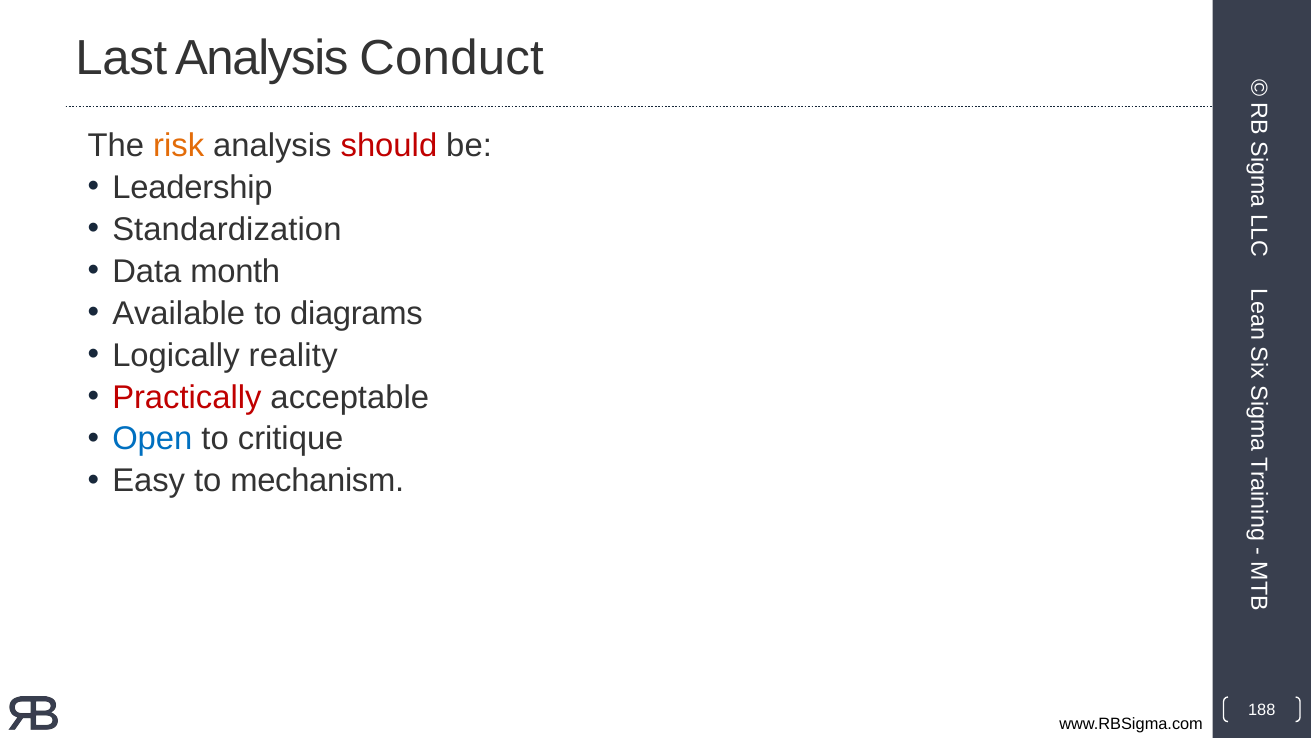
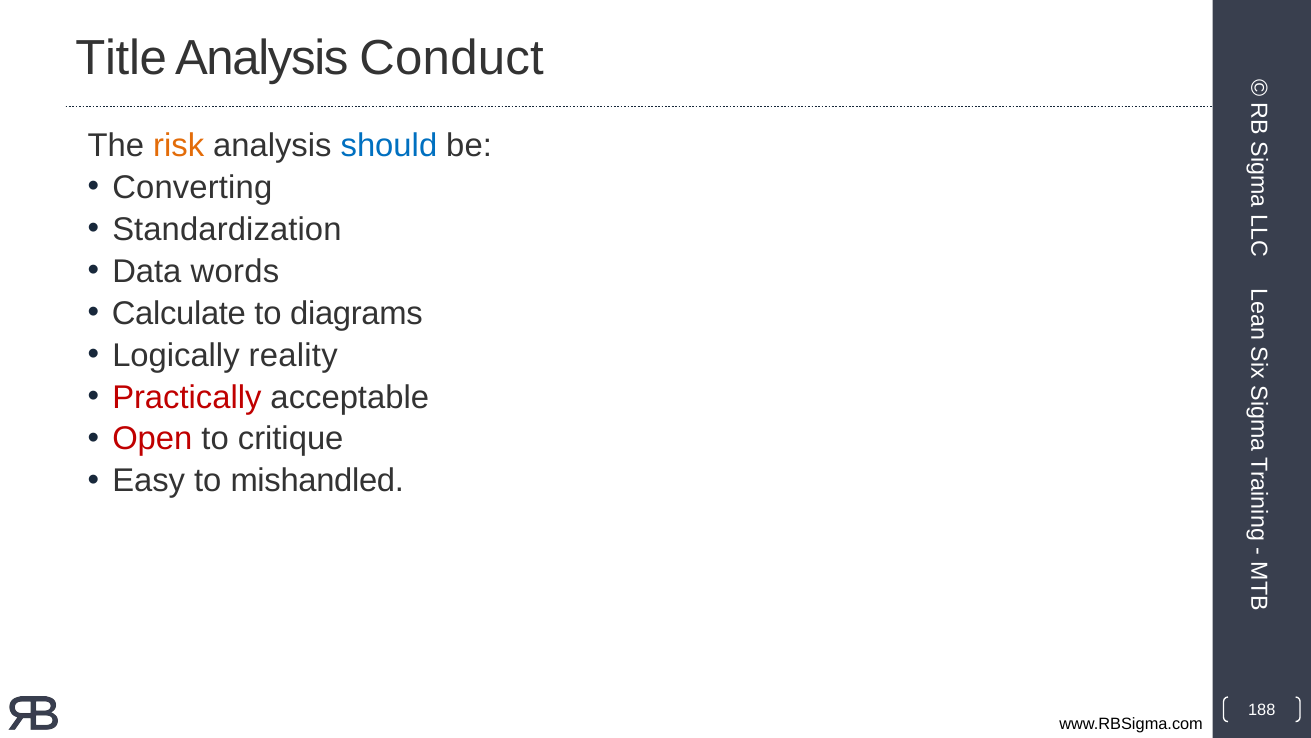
Last: Last -> Title
should colour: red -> blue
Leadership: Leadership -> Converting
month: month -> words
Available: Available -> Calculate
Open colour: blue -> red
mechanism: mechanism -> mishandled
